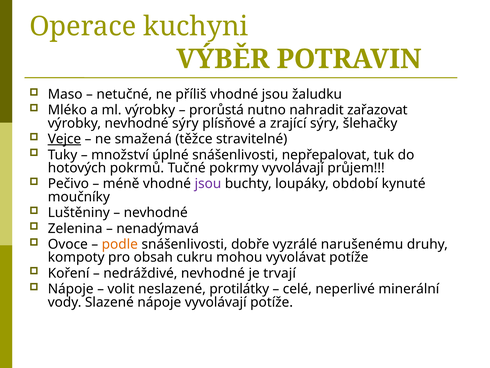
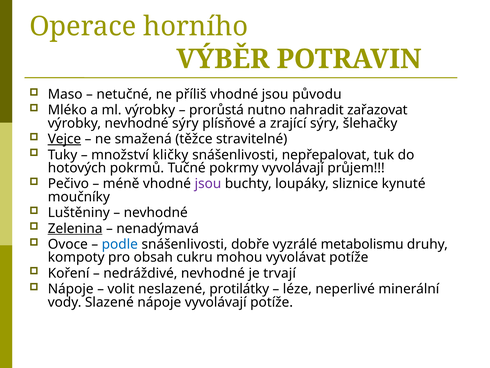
kuchyni: kuchyni -> horního
žaludku: žaludku -> původu
úplné: úplné -> kličky
období: období -> sliznice
Zelenina underline: none -> present
podle colour: orange -> blue
narušenému: narušenému -> metabolismu
celé: celé -> léze
